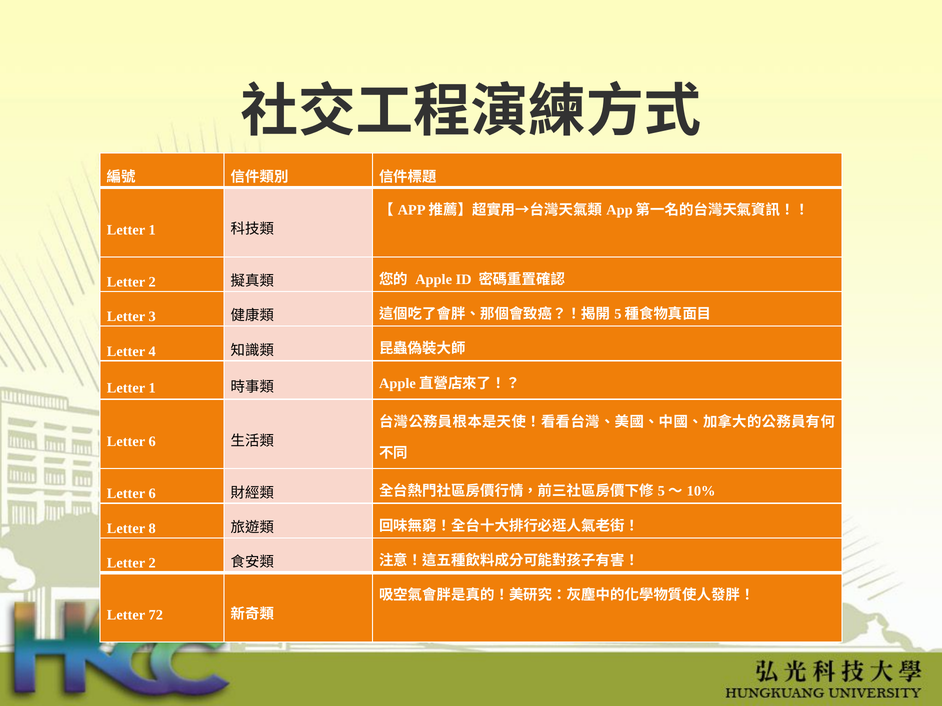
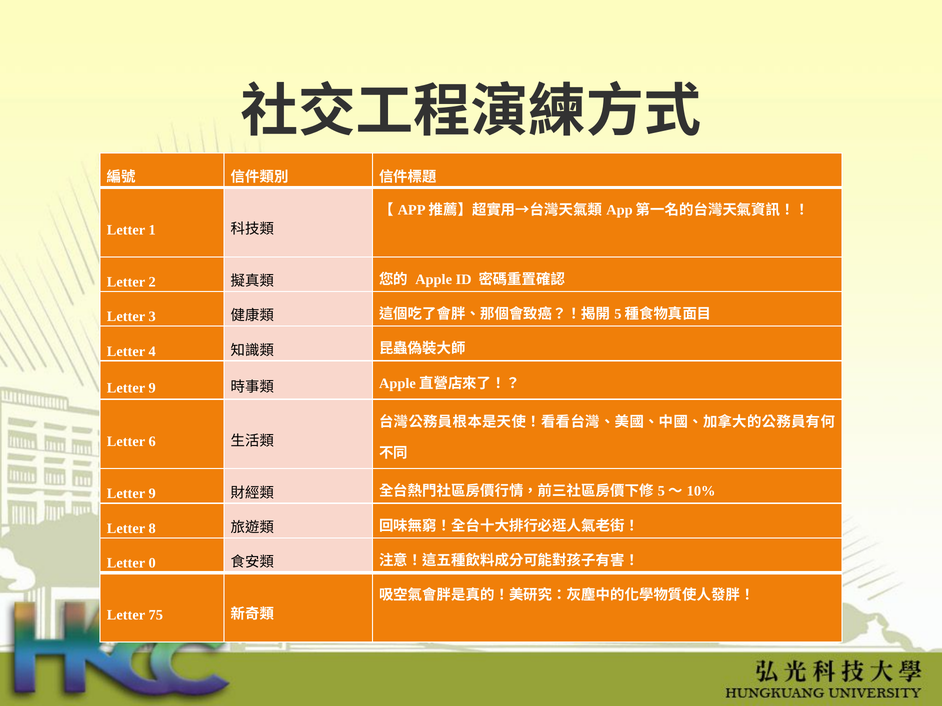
1 at (152, 388): 1 -> 9
6 at (152, 494): 6 -> 9
2 at (152, 563): 2 -> 0
72: 72 -> 75
